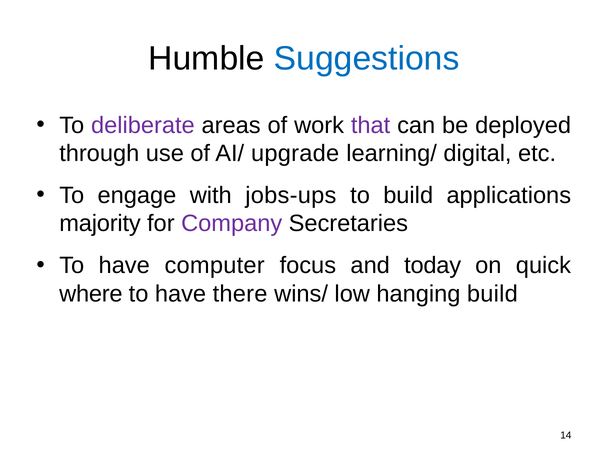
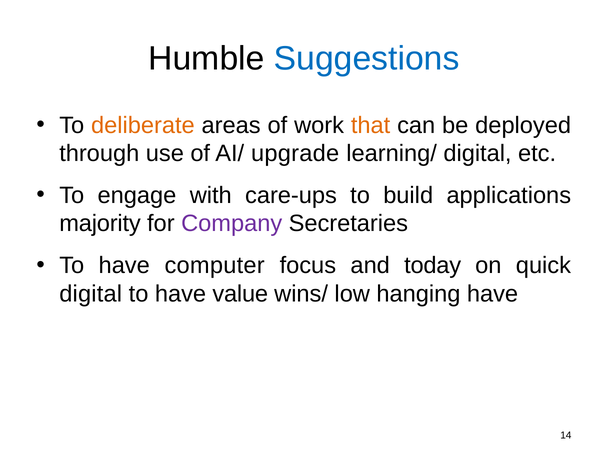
deliberate colour: purple -> orange
that colour: purple -> orange
jobs-ups: jobs-ups -> care-ups
where at (91, 294): where -> digital
there: there -> value
hanging build: build -> have
